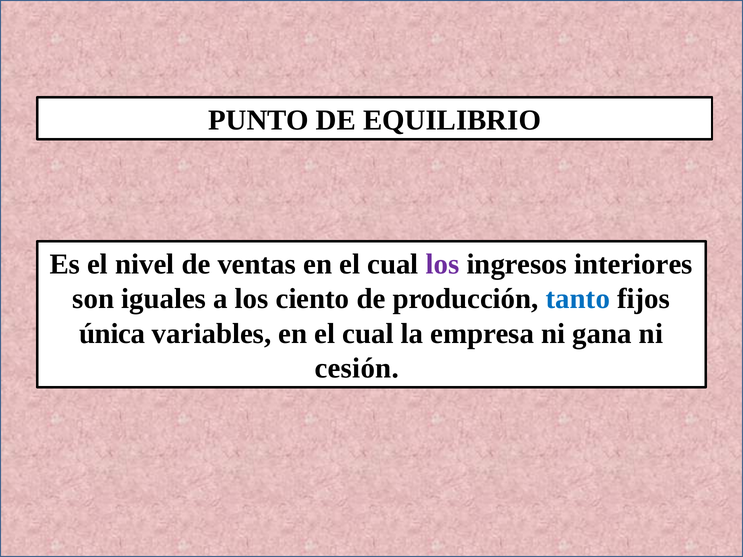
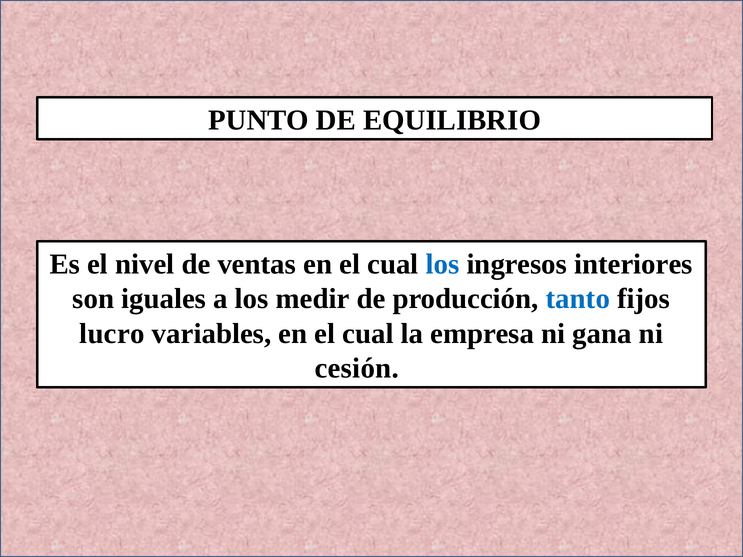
los at (443, 264) colour: purple -> blue
ciento: ciento -> medir
única: única -> lucro
